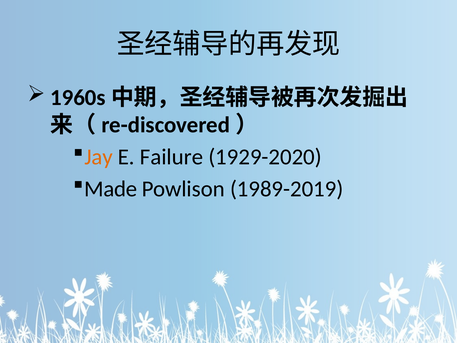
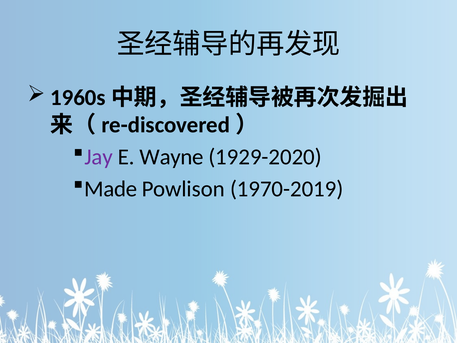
Jay colour: orange -> purple
Failure: Failure -> Wayne
1989-2019: 1989-2019 -> 1970-2019
